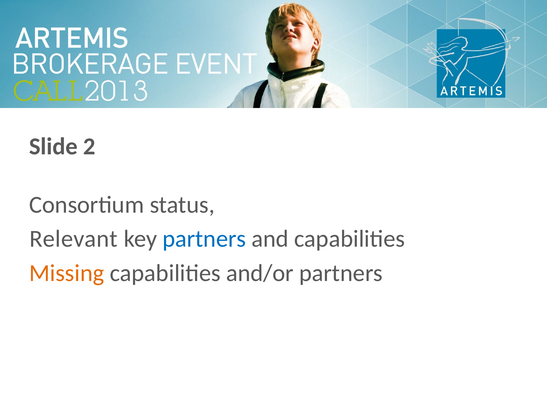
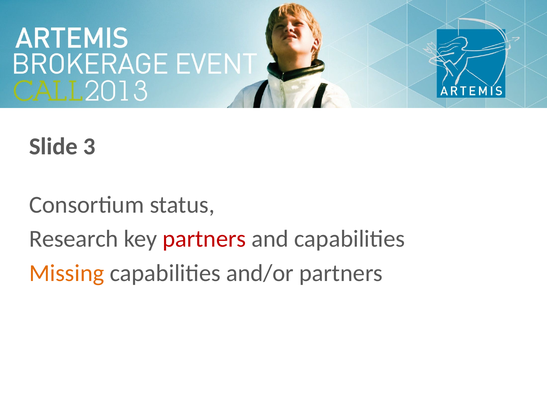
2: 2 -> 3
Relevant: Relevant -> Research
partners at (204, 239) colour: blue -> red
